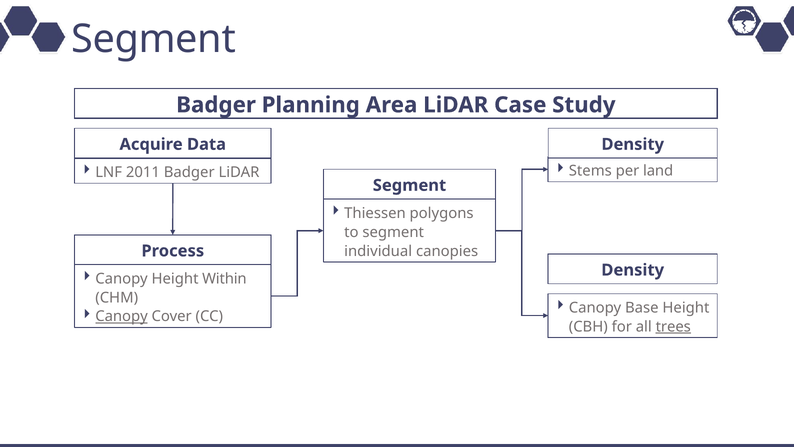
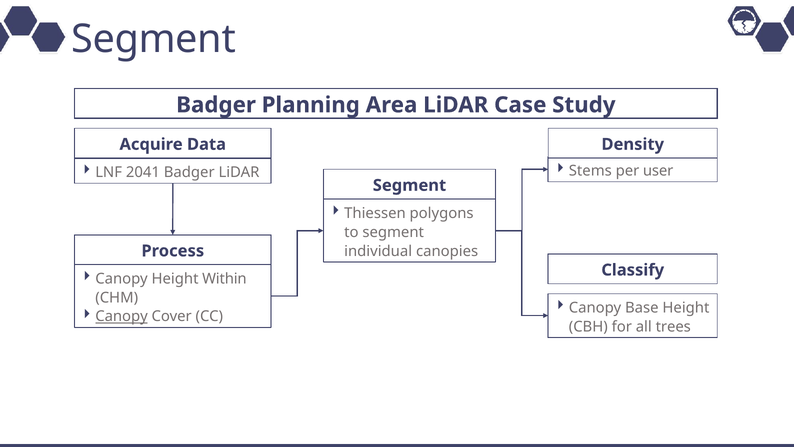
land: land -> user
2011: 2011 -> 2041
Density at (633, 270): Density -> Classify
trees underline: present -> none
